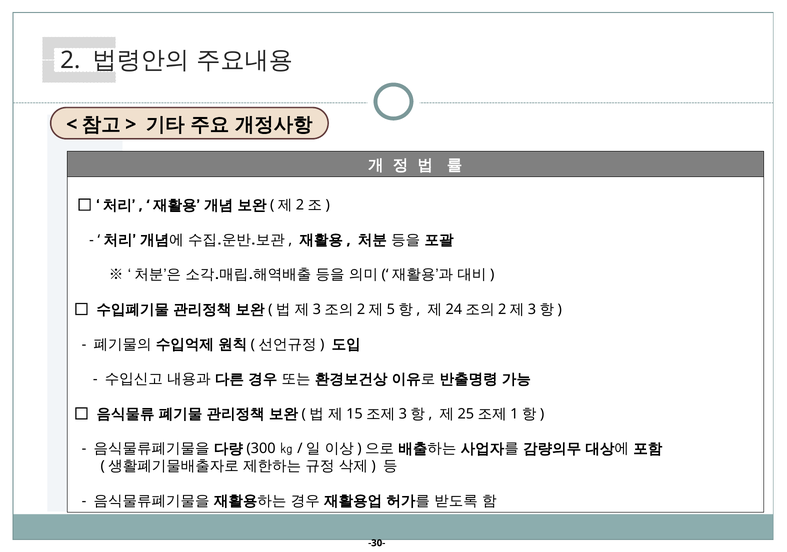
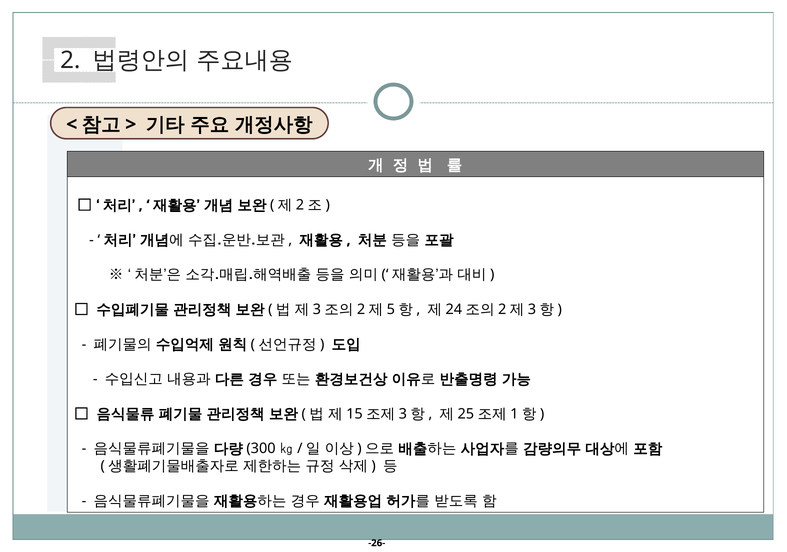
-30-: -30- -> -26-
